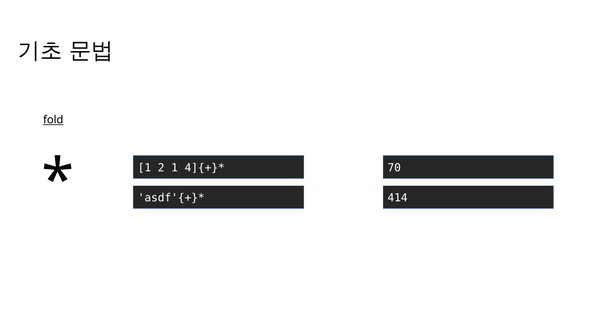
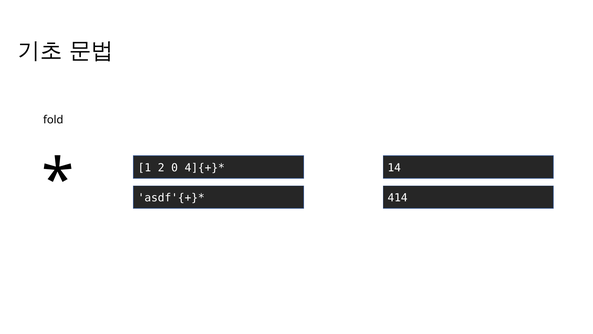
fold underline: present -> none
2 1: 1 -> 0
70: 70 -> 14
